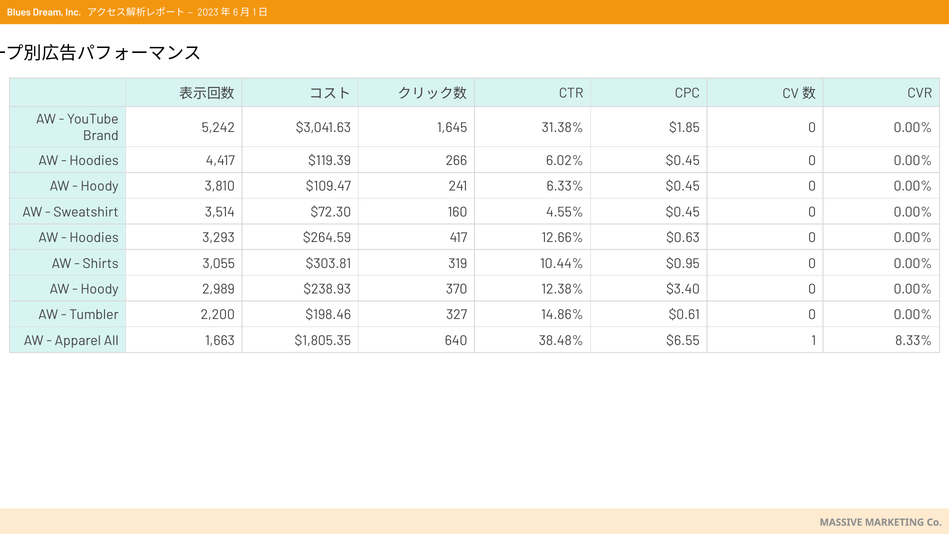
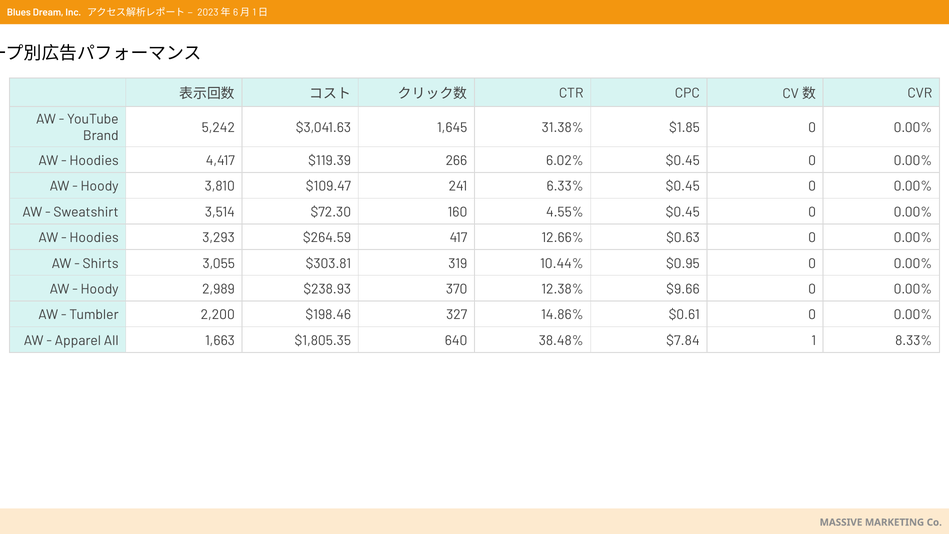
$3.40: $3.40 -> $9.66
$6.55: $6.55 -> $7.84
